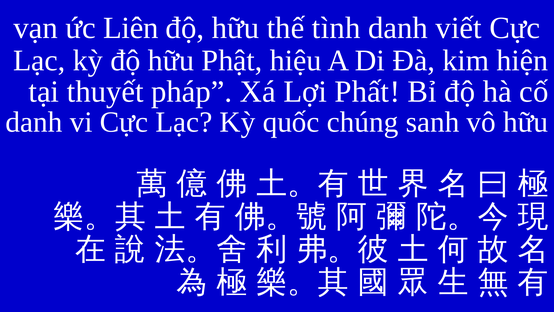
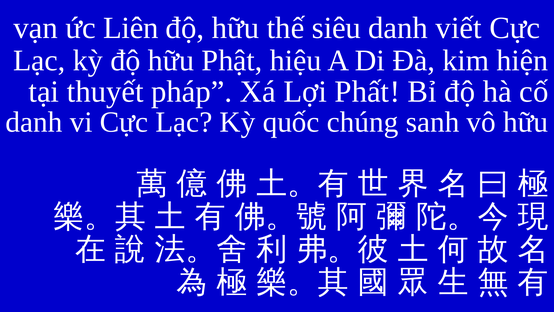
tình: tình -> siêu
